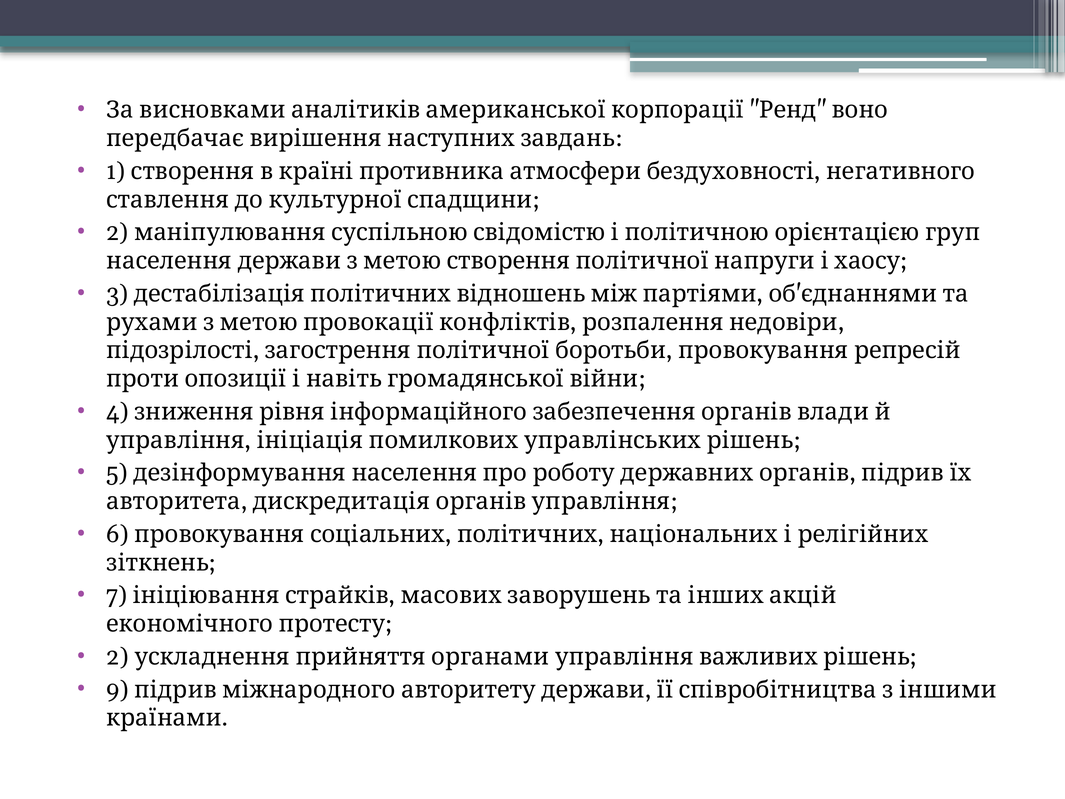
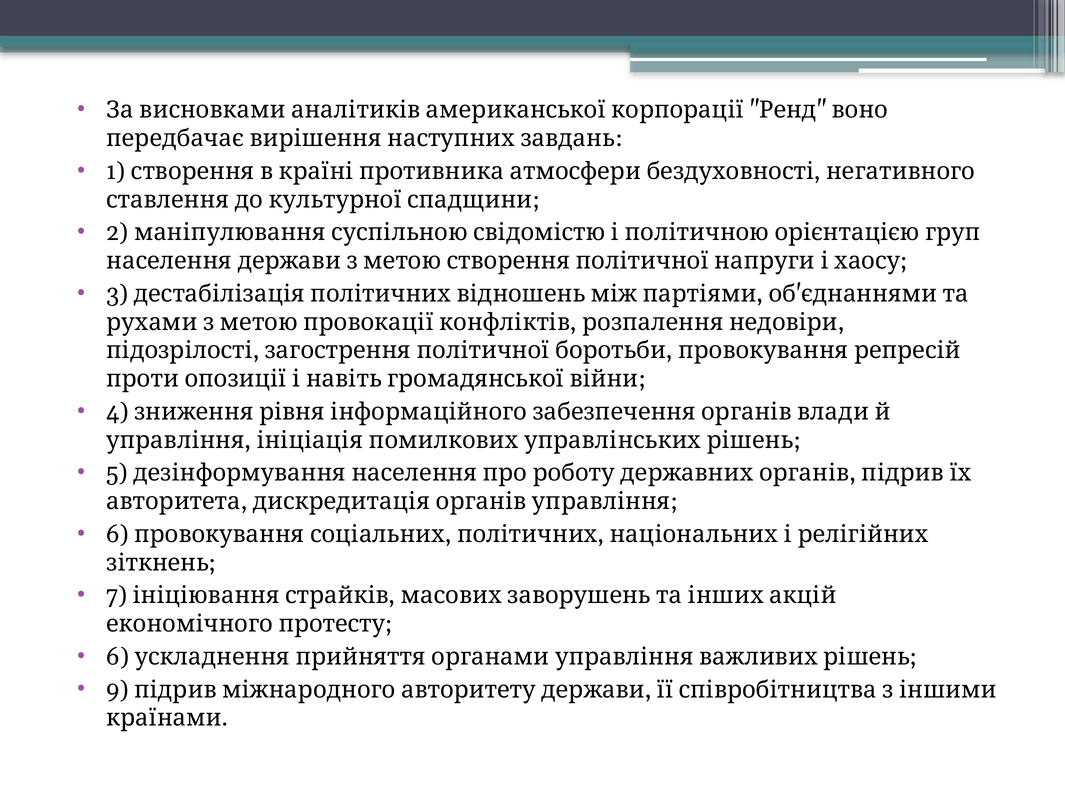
2 at (118, 657): 2 -> 6
